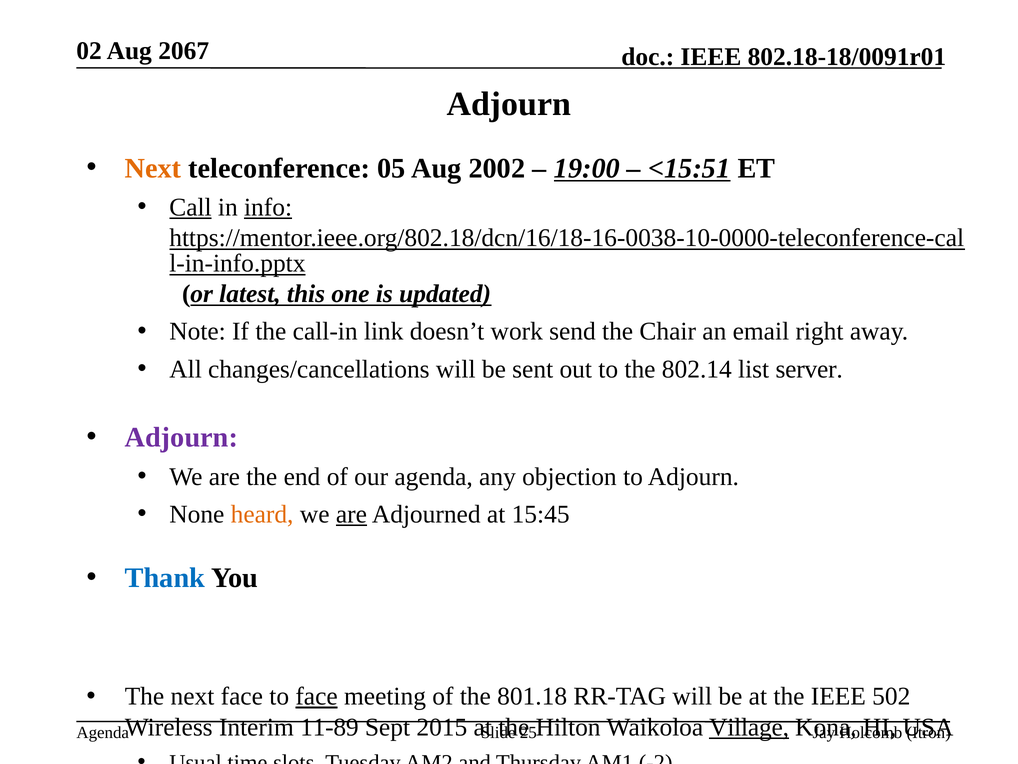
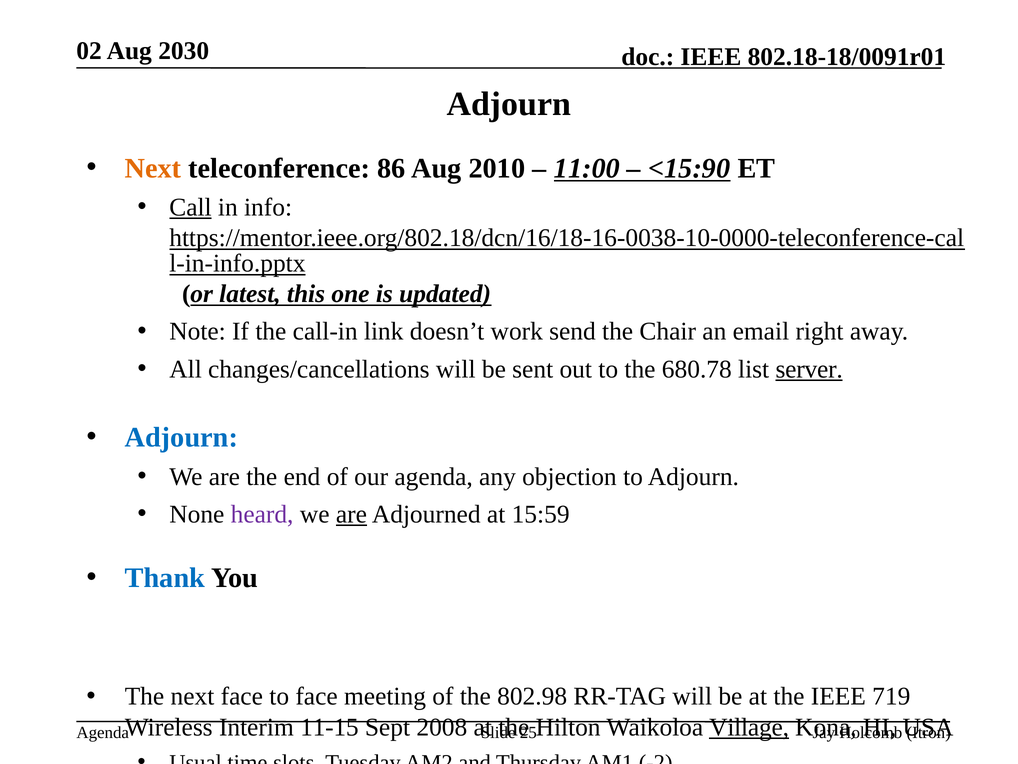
2067: 2067 -> 2030
05: 05 -> 86
2002: 2002 -> 2010
19:00: 19:00 -> 11:00
<15:51: <15:51 -> <15:90
info underline: present -> none
802.14: 802.14 -> 680.78
server underline: none -> present
Adjourn at (181, 437) colour: purple -> blue
heard colour: orange -> purple
15:45: 15:45 -> 15:59
face at (317, 696) underline: present -> none
801.18: 801.18 -> 802.98
502: 502 -> 719
11-89: 11-89 -> 11-15
2015: 2015 -> 2008
